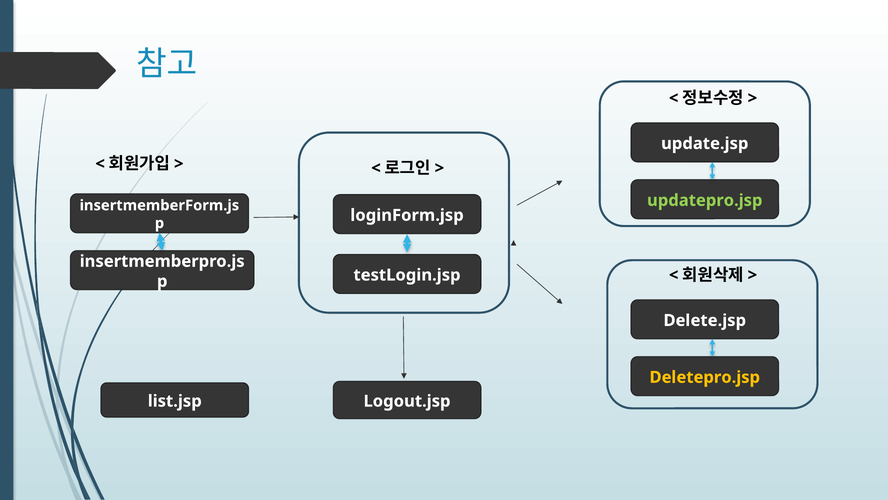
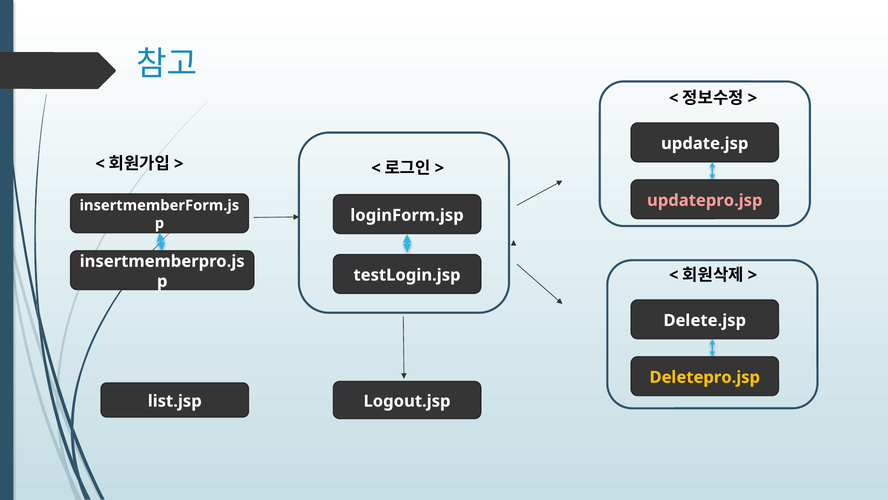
updatepro.jsp colour: light green -> pink
